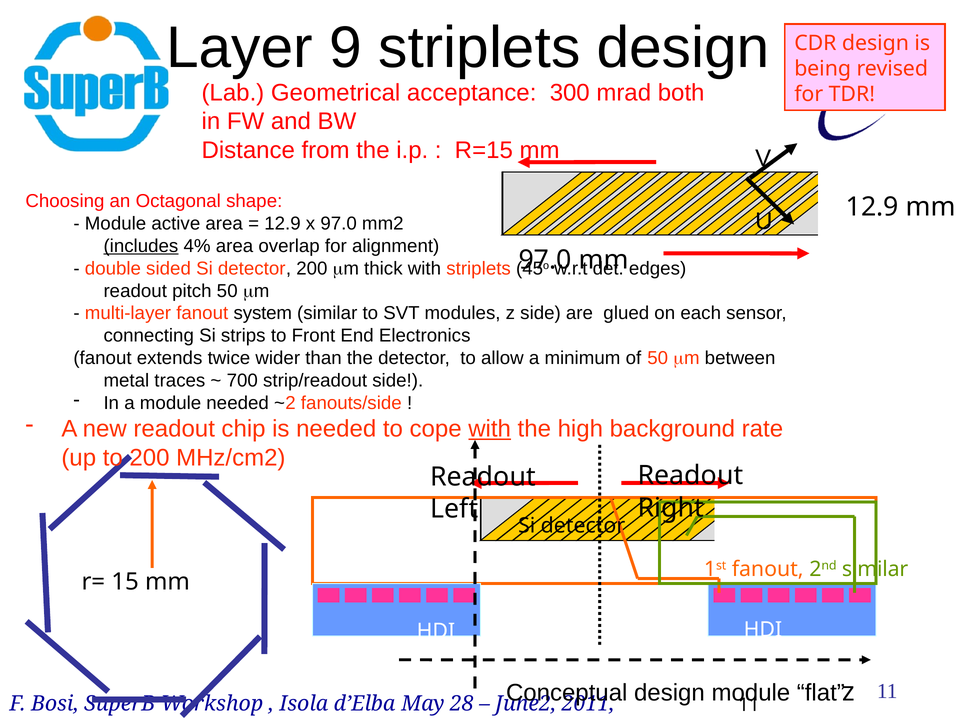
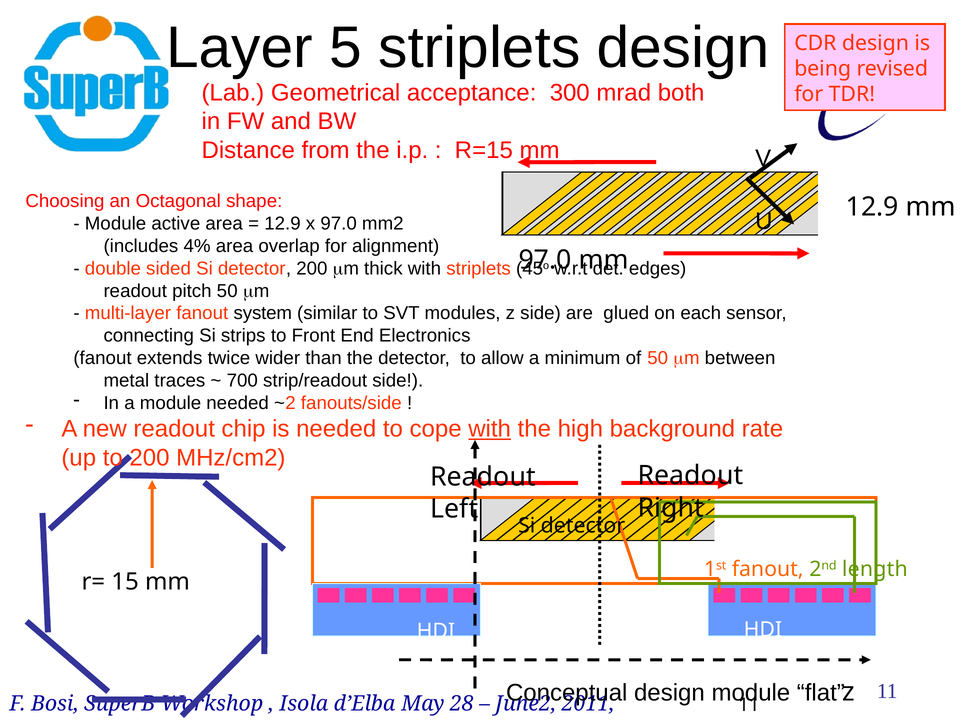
9: 9 -> 5
includes underline: present -> none
2nd similar: similar -> length
